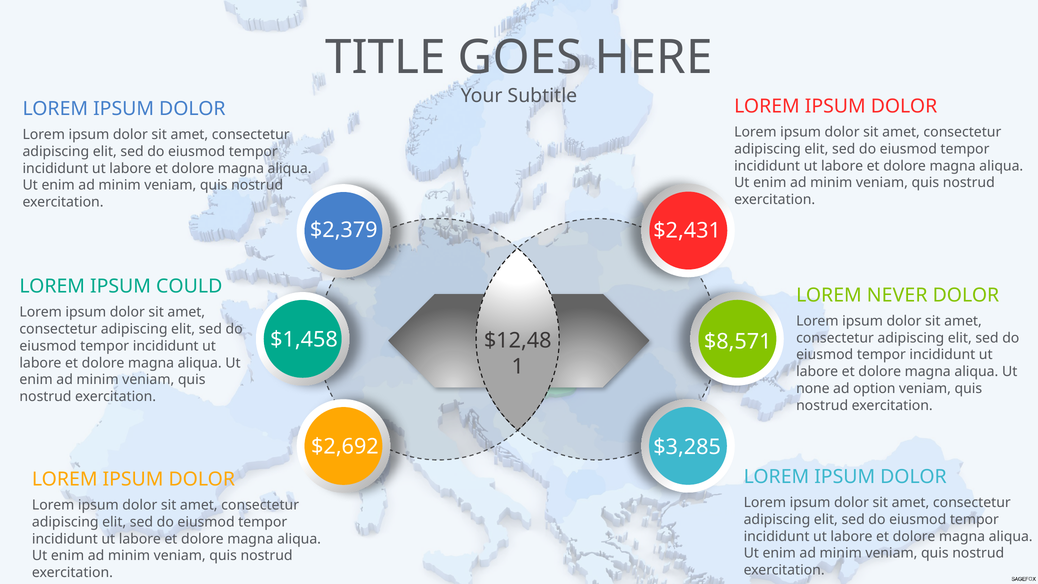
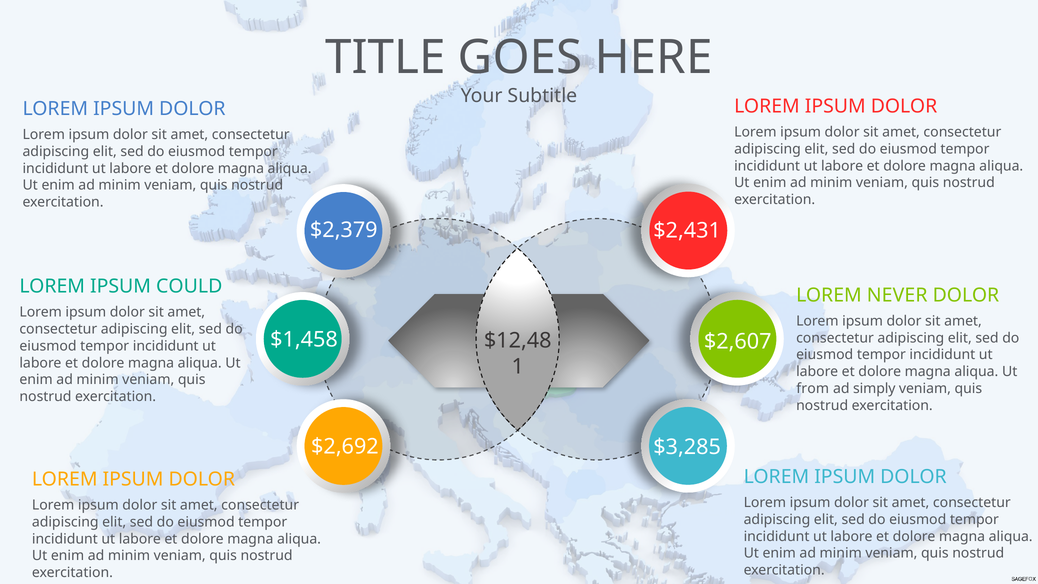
$8,571: $8,571 -> $2,607
none: none -> from
option: option -> simply
